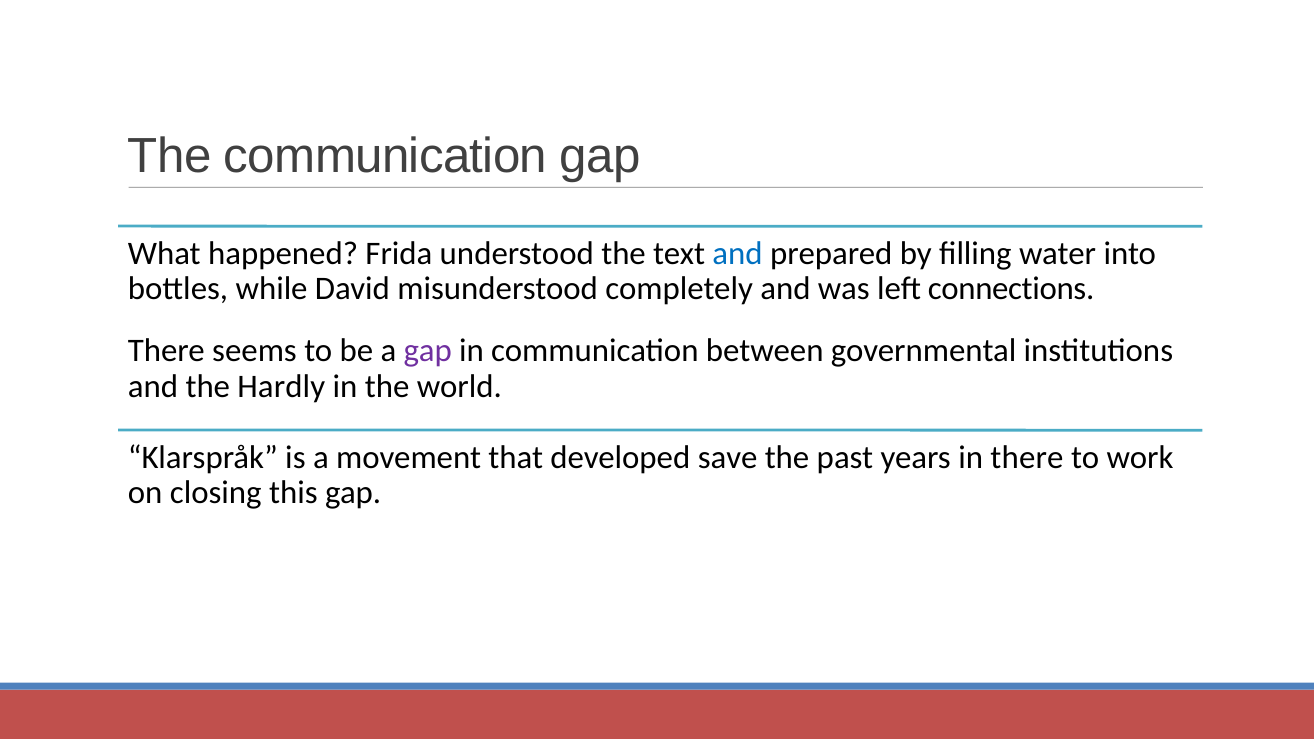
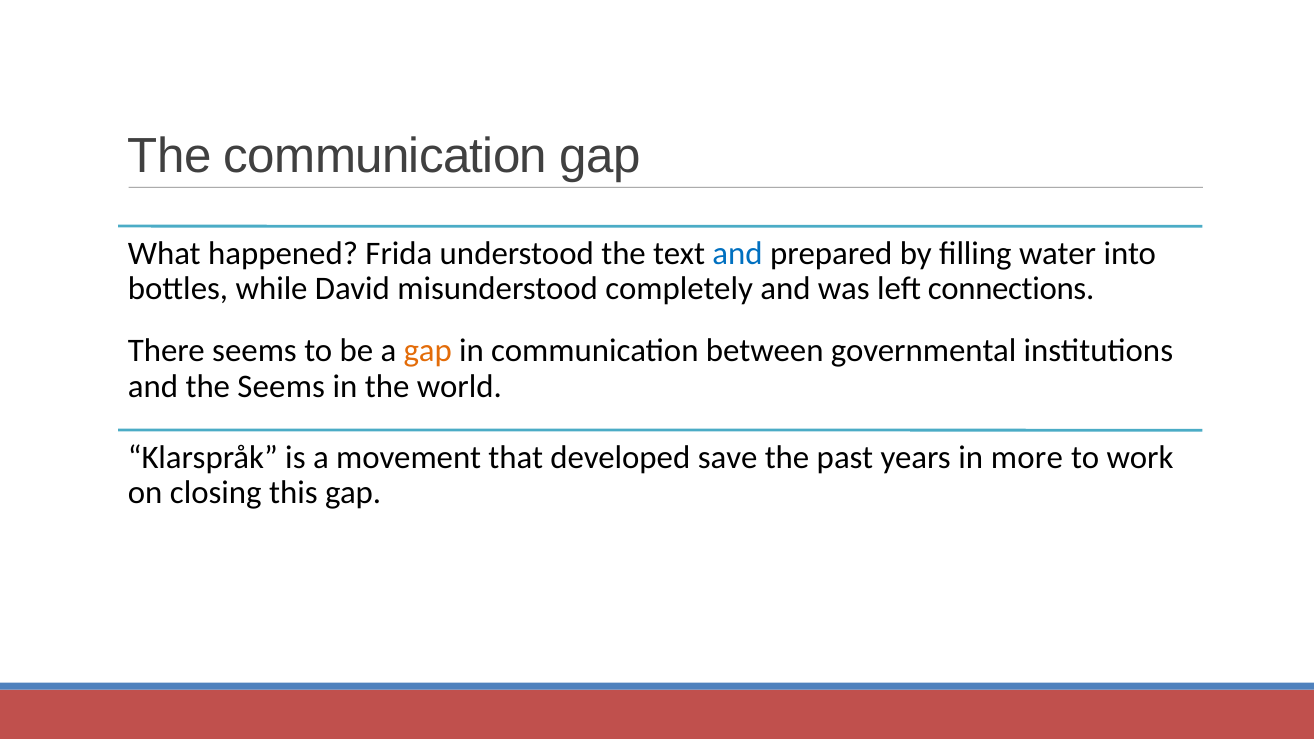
gap at (428, 351) colour: purple -> orange
the Hardly: Hardly -> Seems
in there: there -> more
